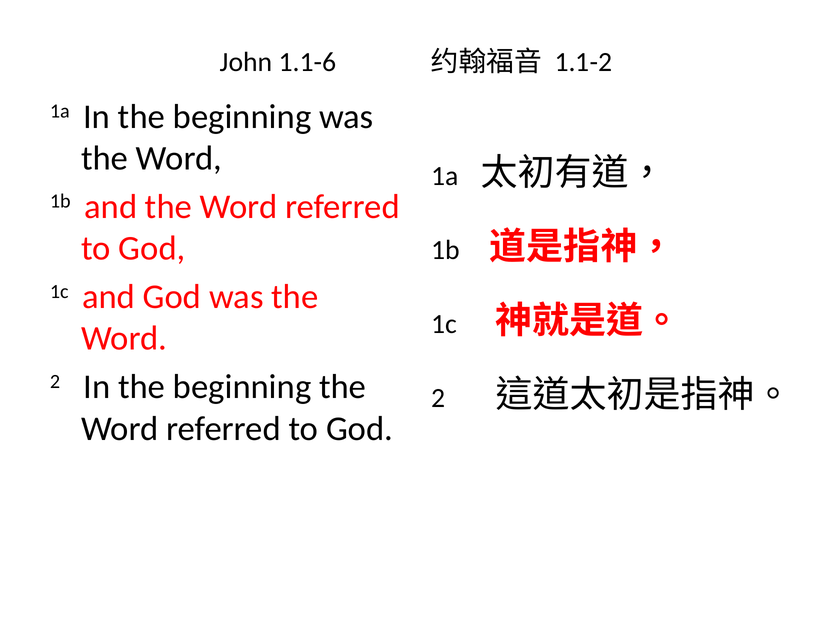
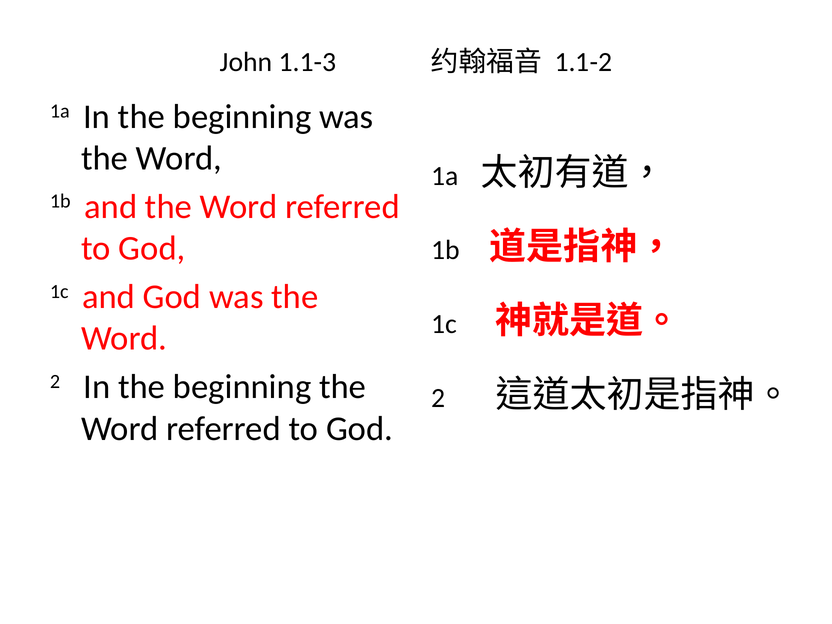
1.1-6: 1.1-6 -> 1.1-3
